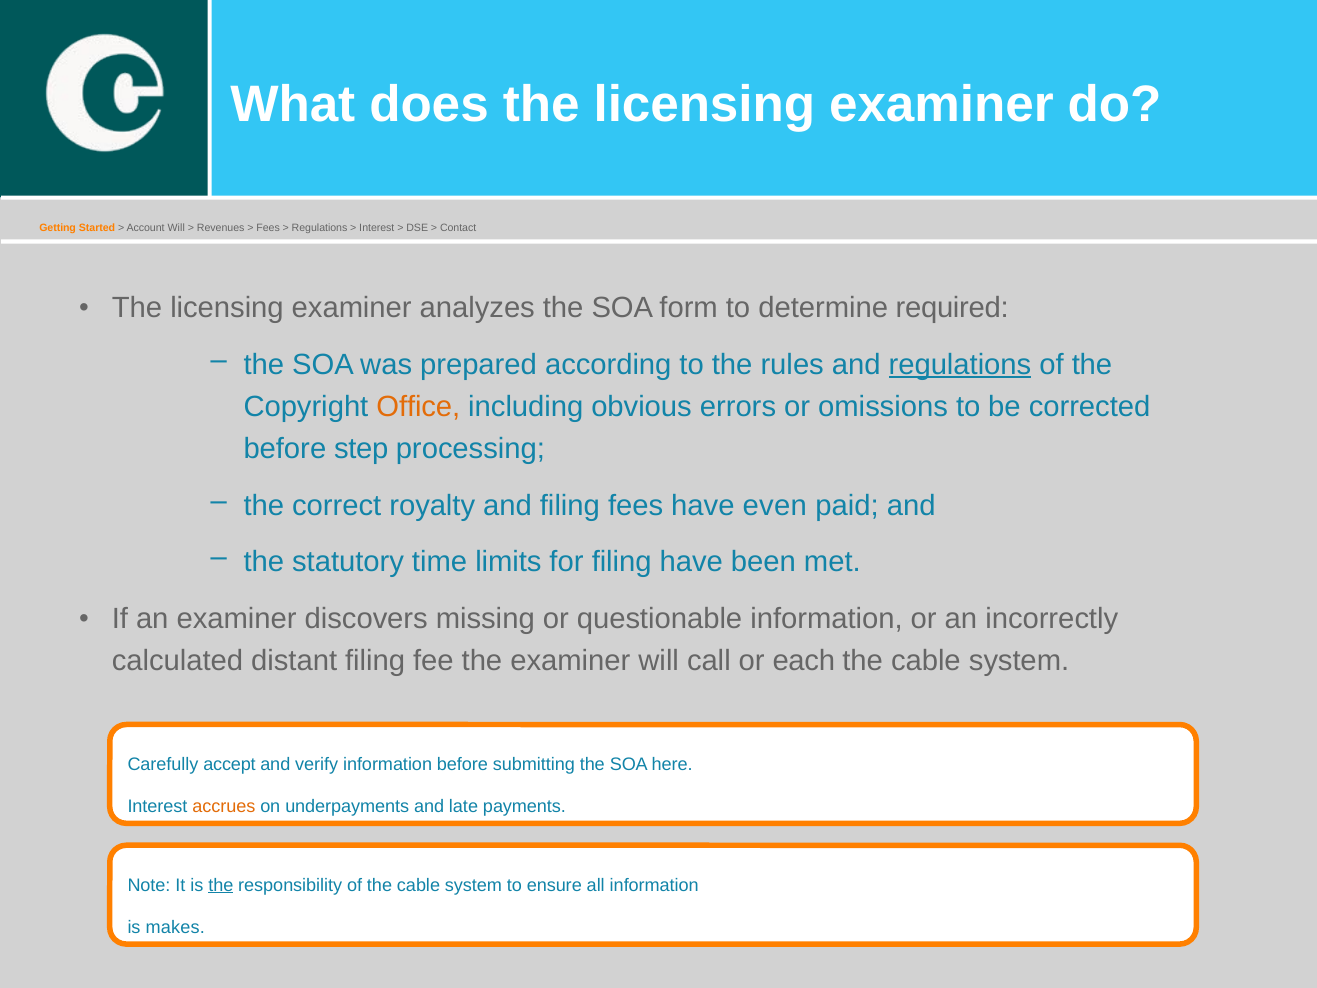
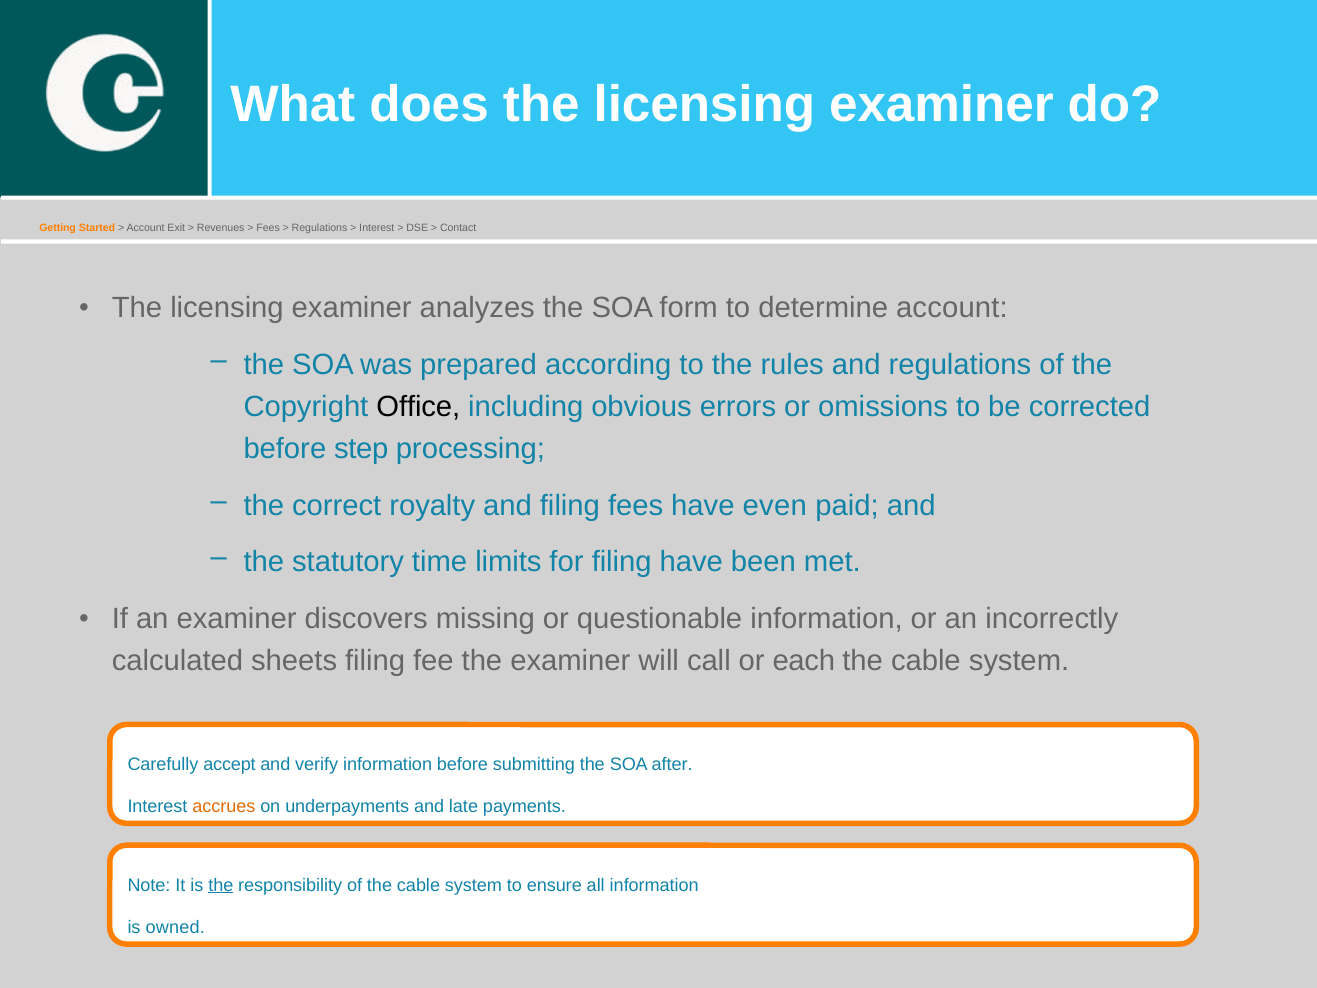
Account Will: Will -> Exit
determine required: required -> account
regulations at (960, 364) underline: present -> none
Office colour: orange -> black
distant: distant -> sheets
here: here -> after
makes: makes -> owned
